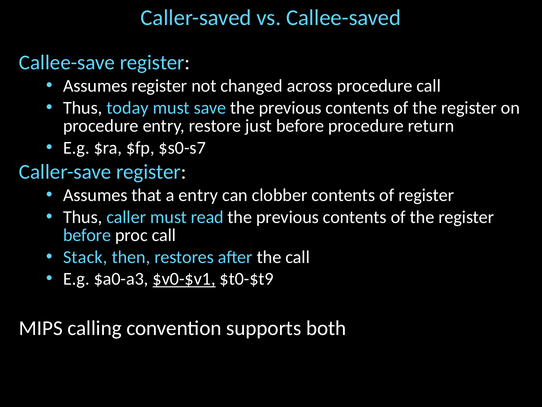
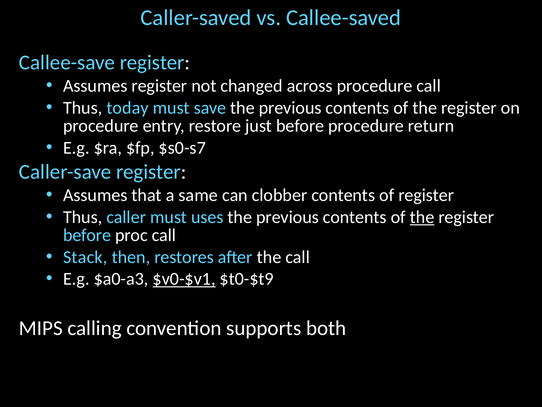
a entry: entry -> same
read: read -> uses
the at (422, 217) underline: none -> present
